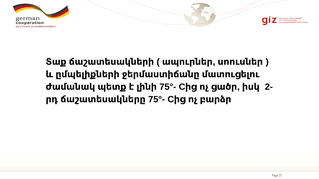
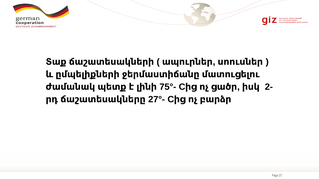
75°- at (157, 100): 75°- -> 27°-
